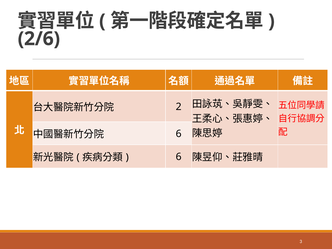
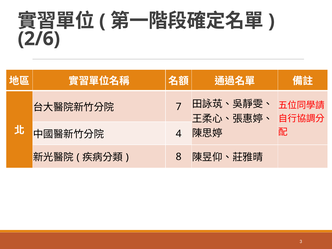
2: 2 -> 7
6 at (179, 134): 6 -> 4
6 at (179, 157): 6 -> 8
